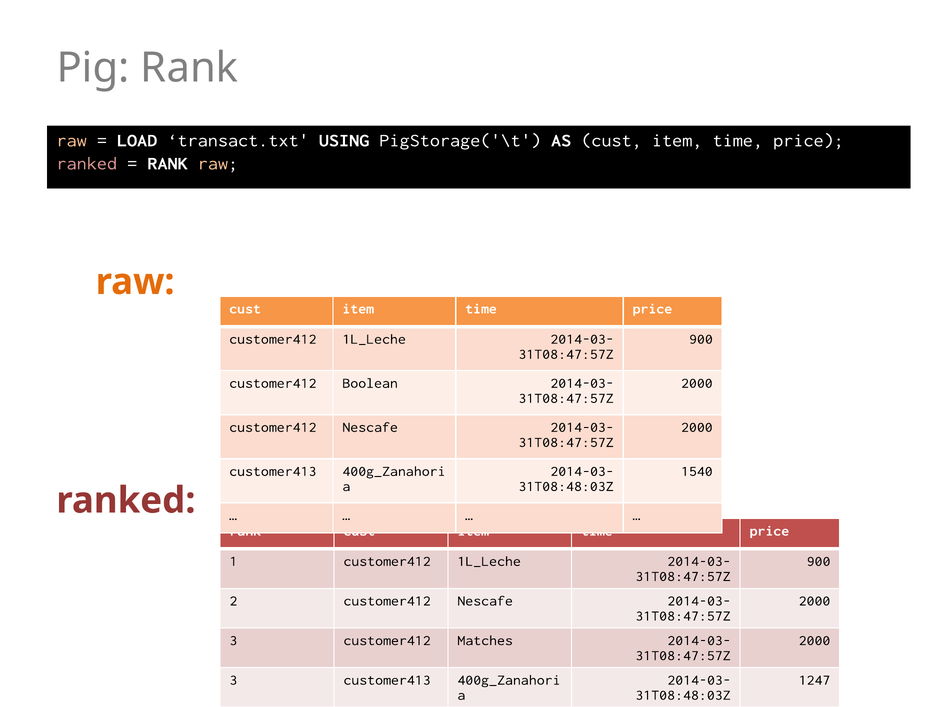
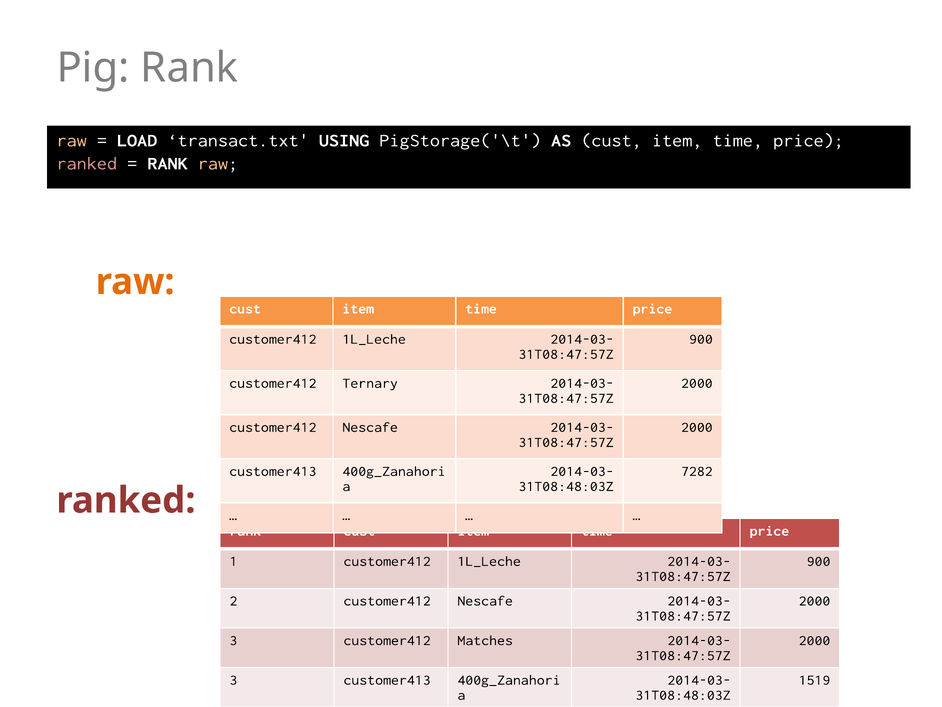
Boolean: Boolean -> Ternary
1540: 1540 -> 7282
1247: 1247 -> 1519
